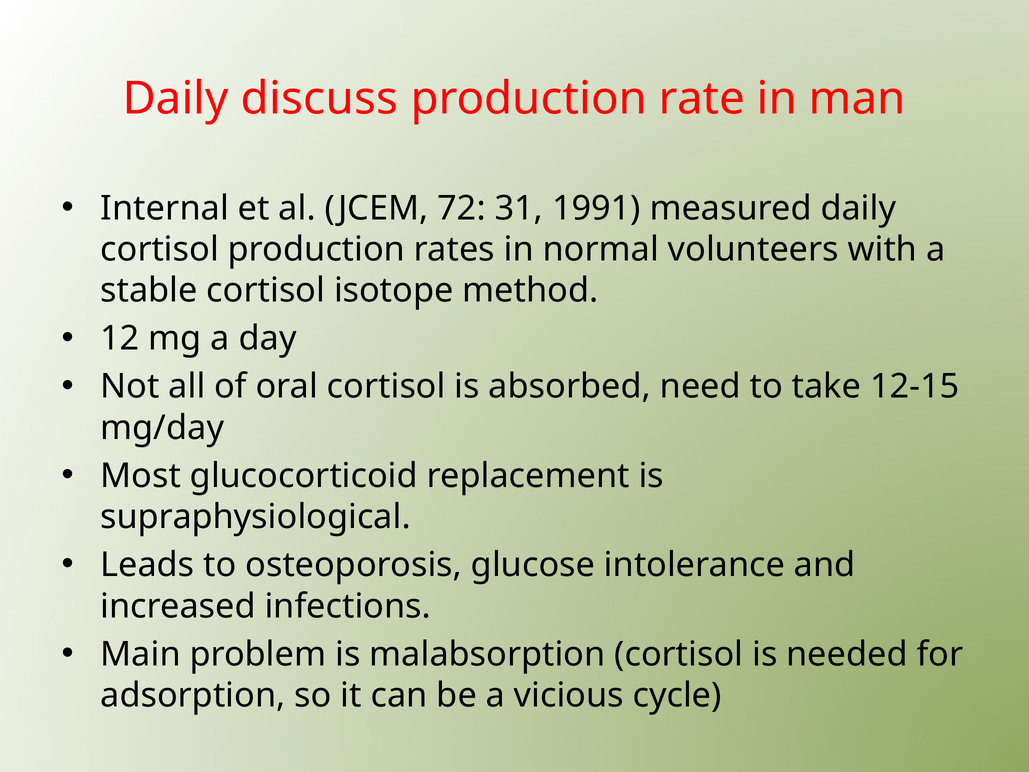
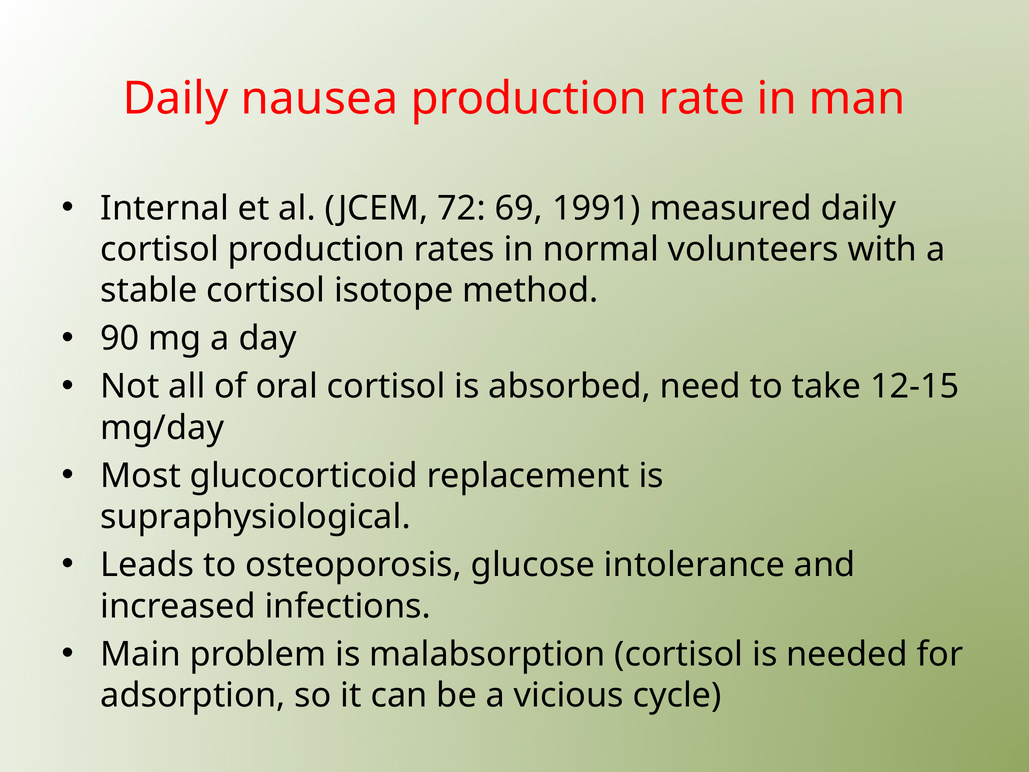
discuss: discuss -> nausea
31: 31 -> 69
12: 12 -> 90
